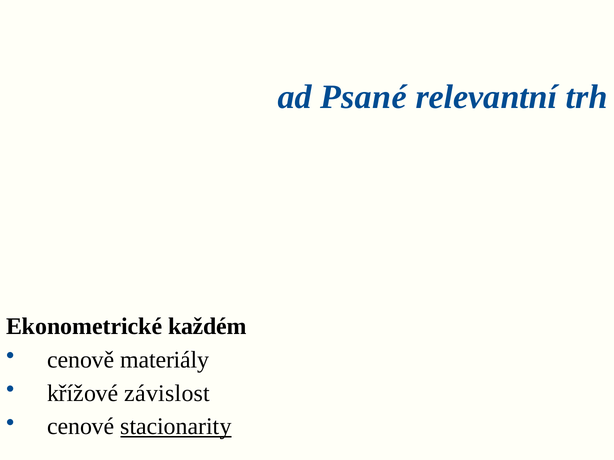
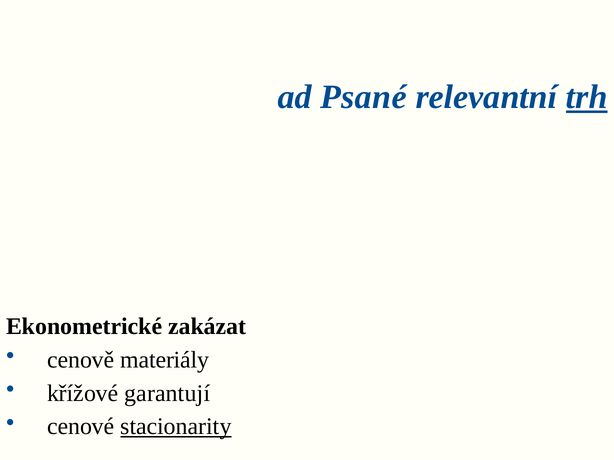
trh underline: none -> present
každém: každém -> zakázat
závislost: závislost -> garantují
